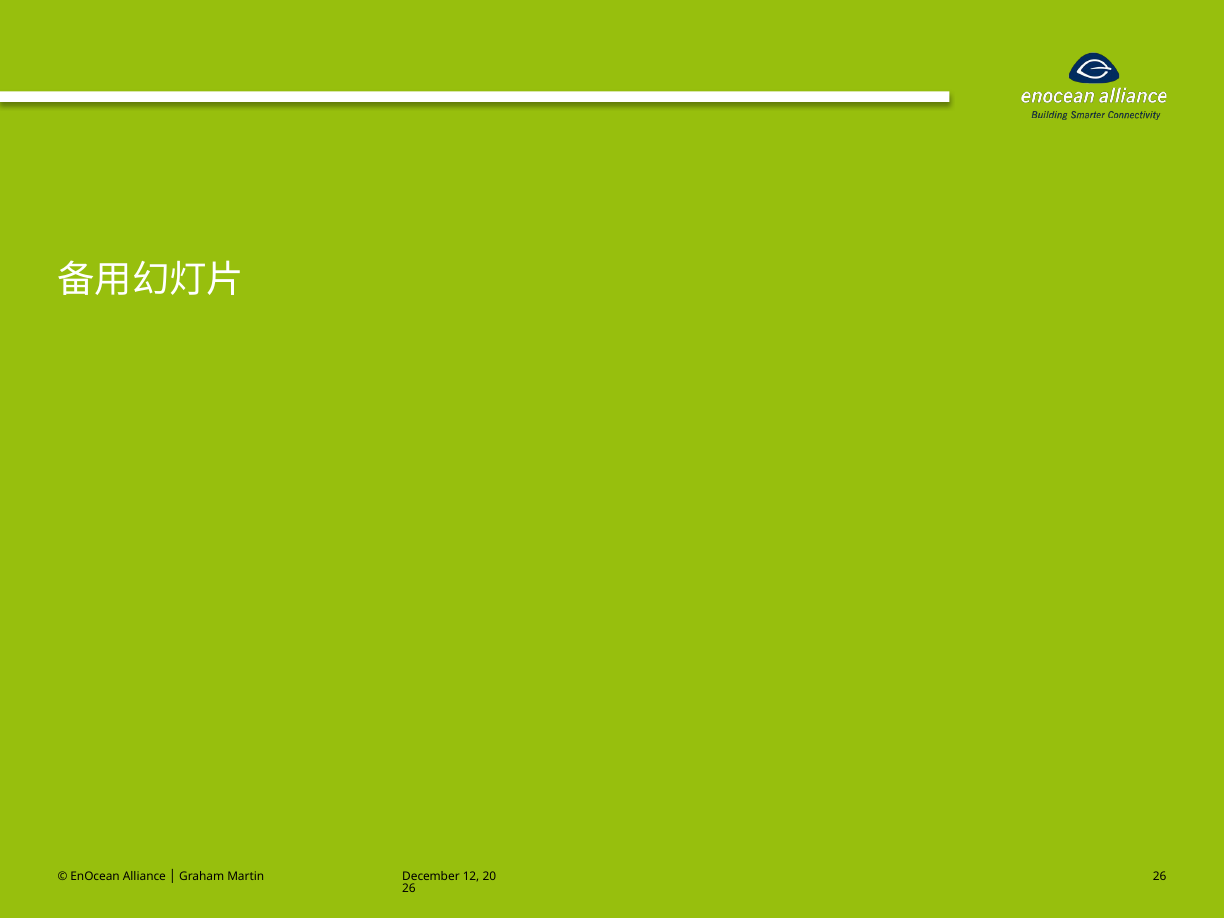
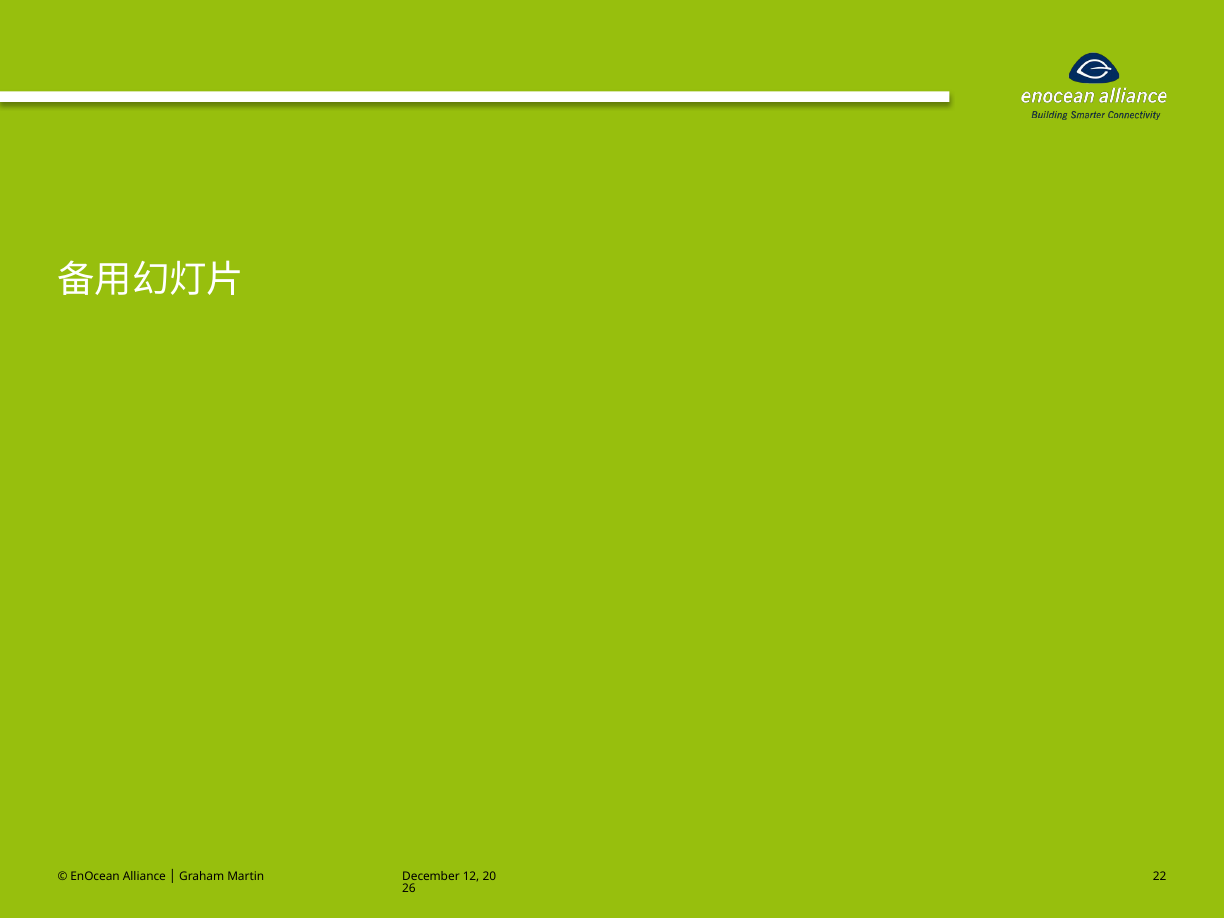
26 at (1160, 877): 26 -> 22
